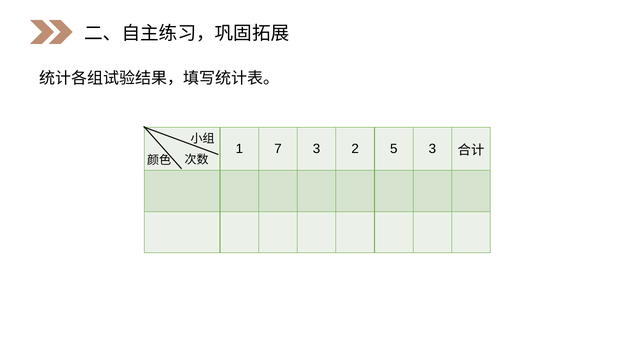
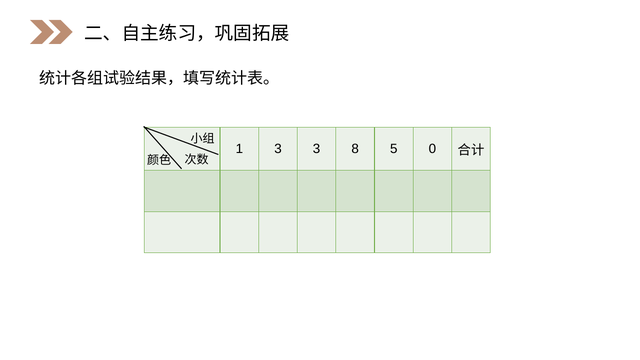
1 7: 7 -> 3
2: 2 -> 8
5 3: 3 -> 0
